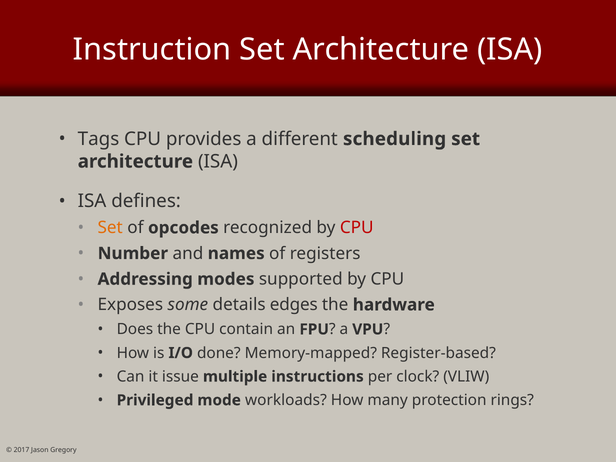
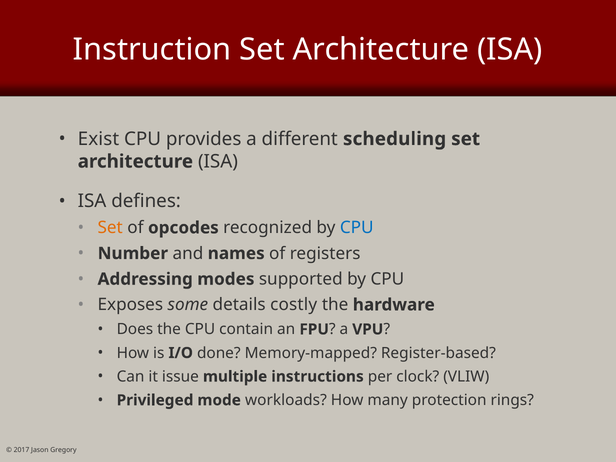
Tags: Tags -> Exist
CPU at (357, 228) colour: red -> blue
edges: edges -> costly
